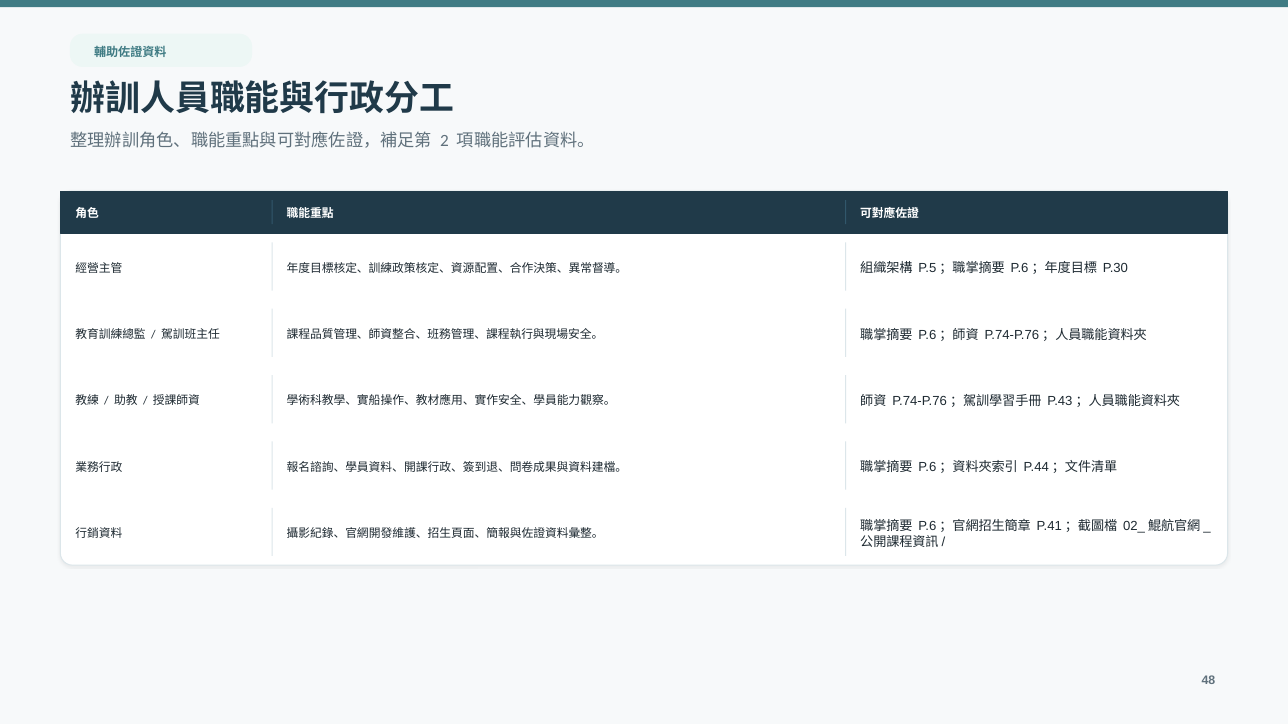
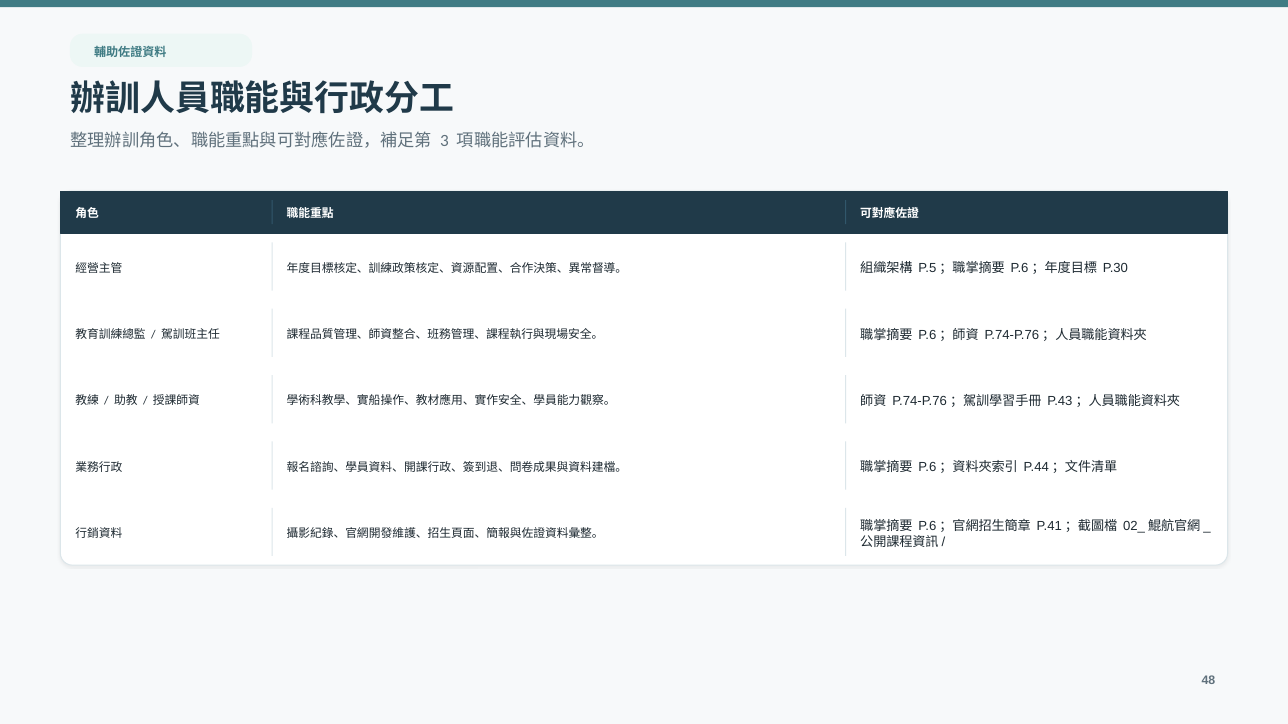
2: 2 -> 3
